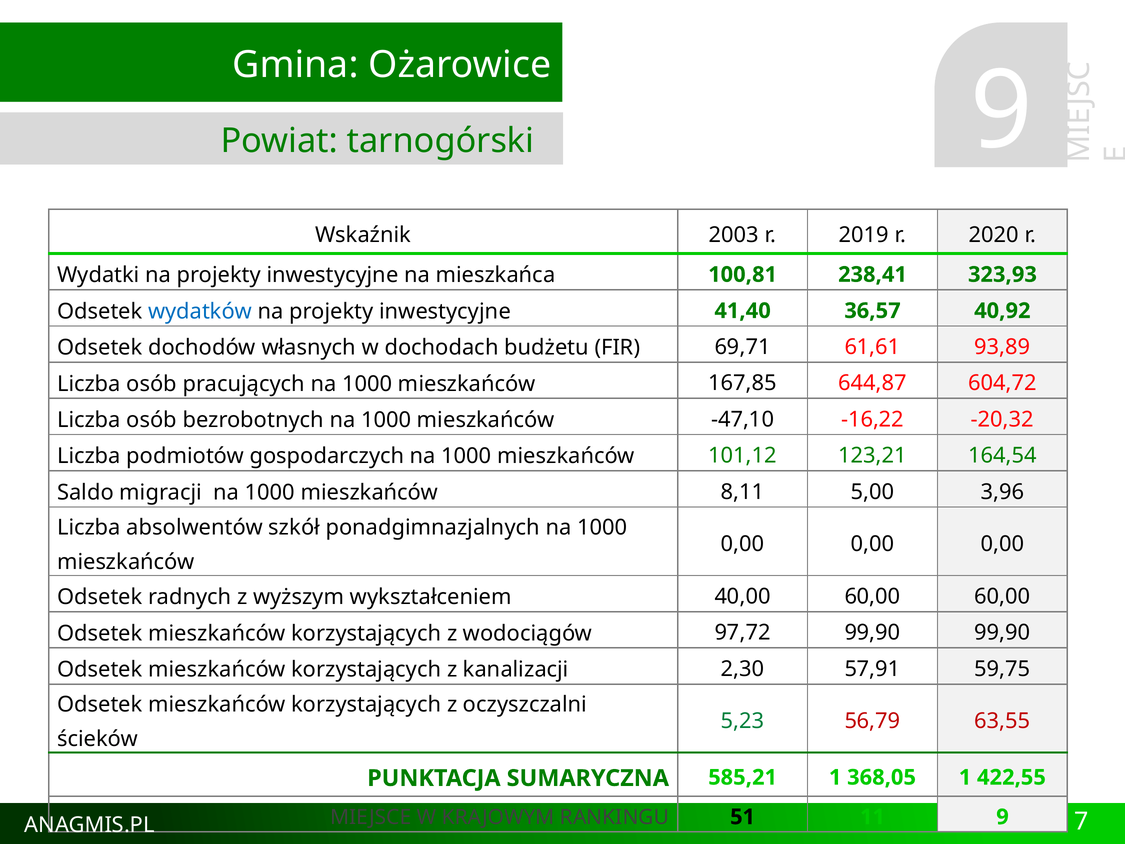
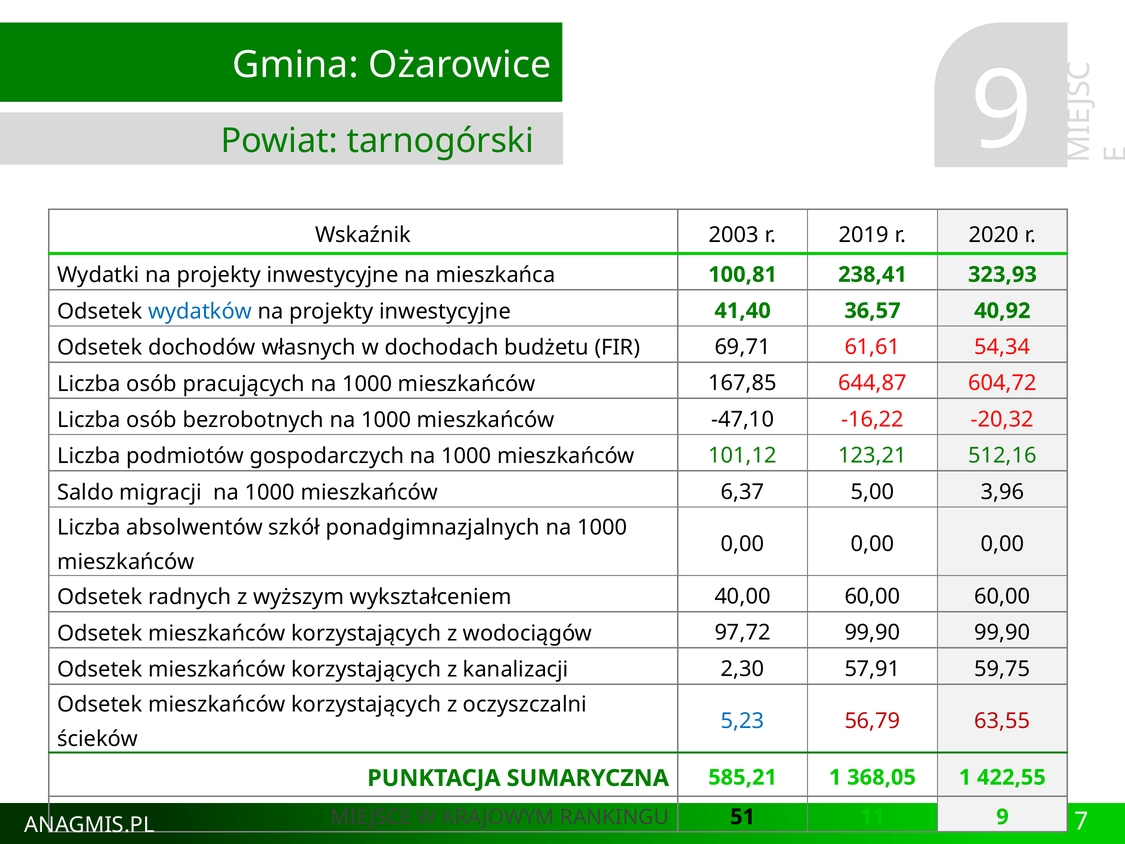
93,89: 93,89 -> 54,34
164,54: 164,54 -> 512,16
8,11: 8,11 -> 6,37
5,23 colour: green -> blue
